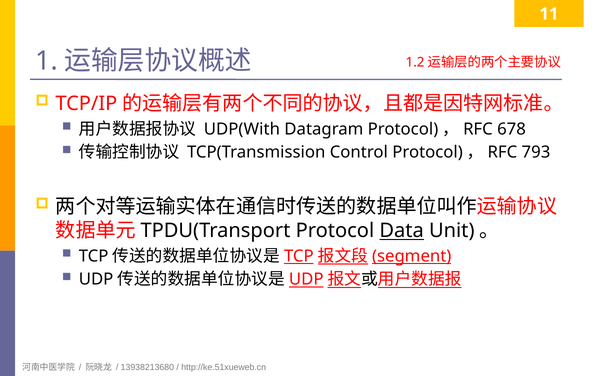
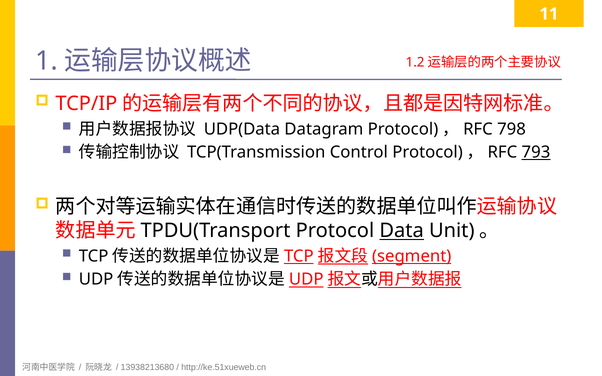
UDP(With: UDP(With -> UDP(Data
678: 678 -> 798
793 underline: none -> present
